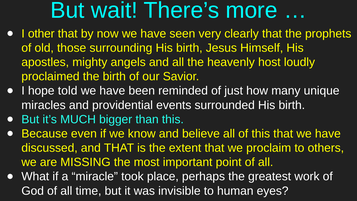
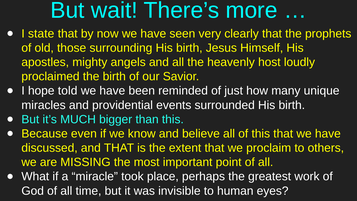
other: other -> state
